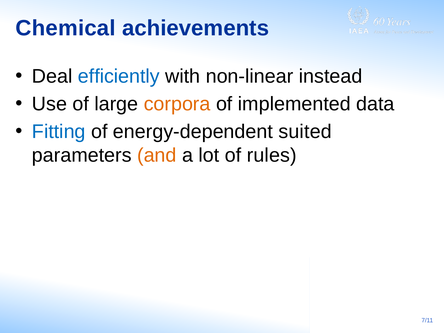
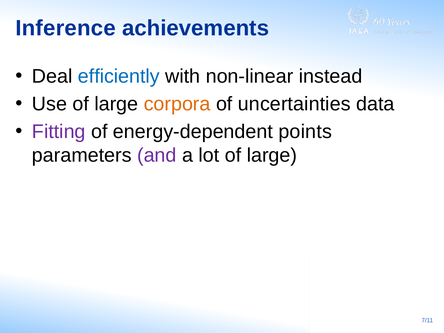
Chemical: Chemical -> Inference
implemented: implemented -> uncertainties
Fitting colour: blue -> purple
suited: suited -> points
and colour: orange -> purple
lot of rules: rules -> large
